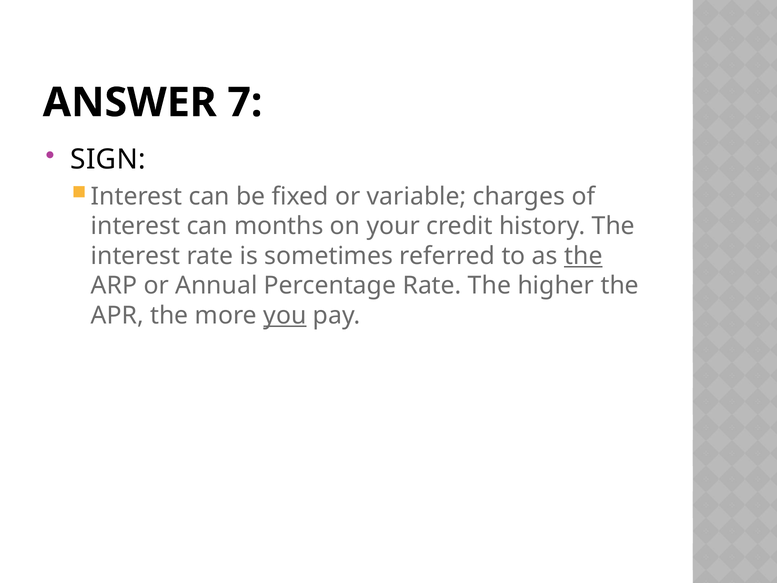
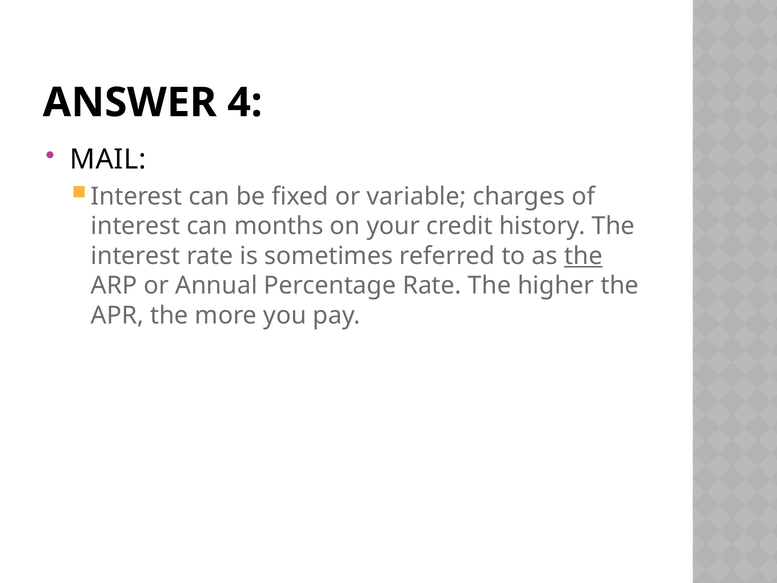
7: 7 -> 4
SIGN: SIGN -> MAIL
you underline: present -> none
